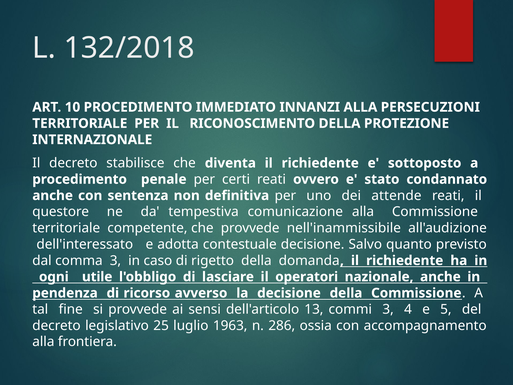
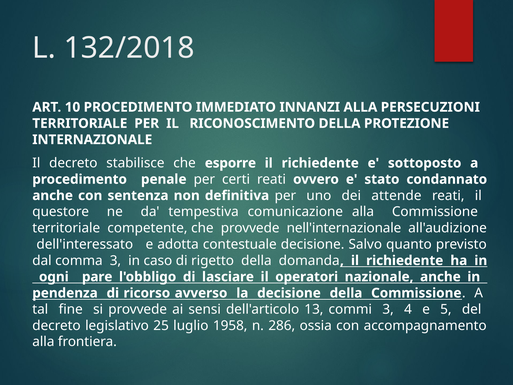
diventa: diventa -> esporre
nell'inammissibile: nell'inammissibile -> nell'internazionale
utile: utile -> pare
1963: 1963 -> 1958
